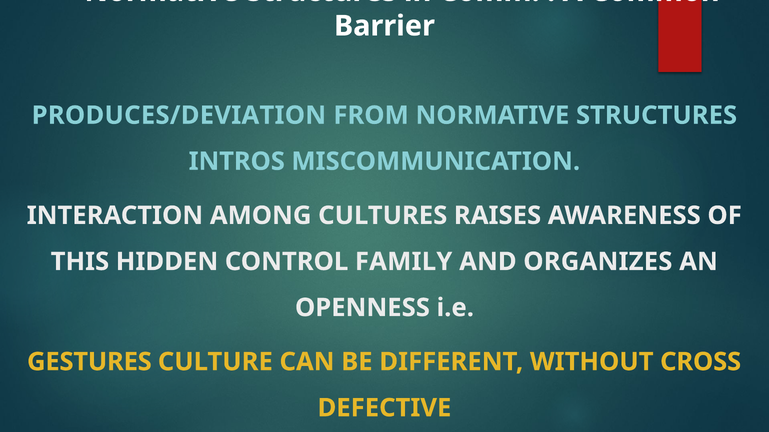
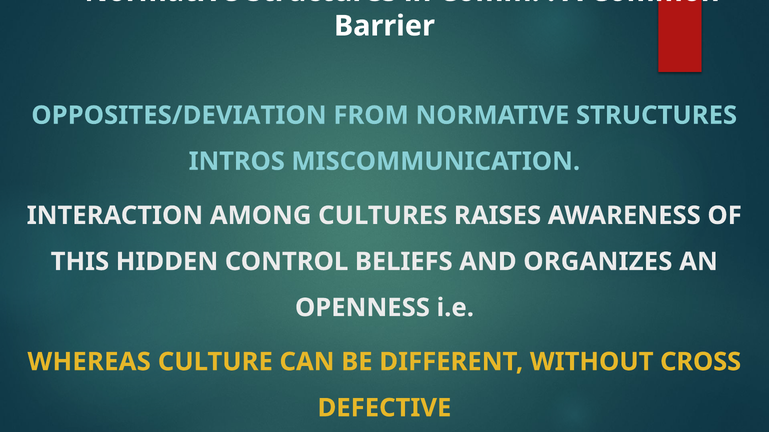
PRODUCES/DEVIATION: PRODUCES/DEVIATION -> OPPOSITES/DEVIATION
FAMILY: FAMILY -> BELIEFS
GESTURES: GESTURES -> WHEREAS
